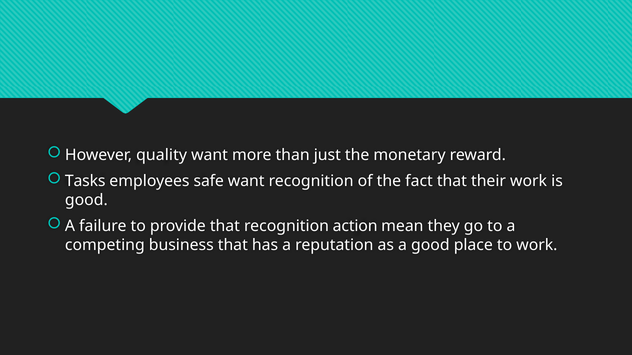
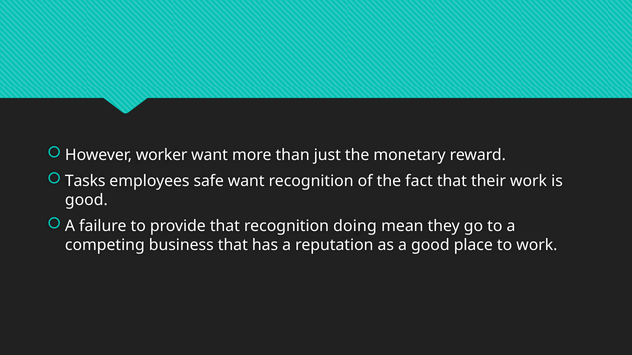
quality: quality -> worker
action: action -> doing
